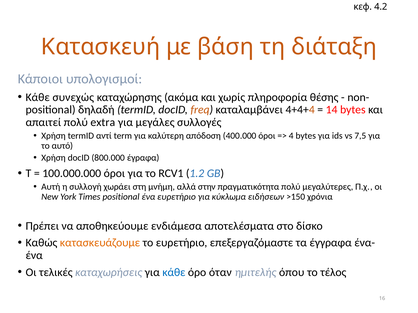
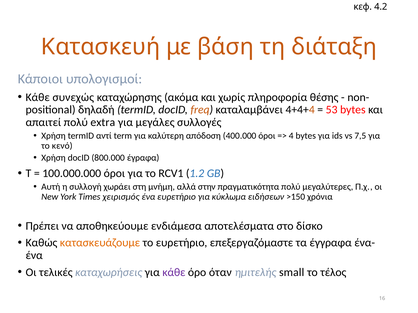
14: 14 -> 53
αυτό: αυτό -> κενό
Times positional: positional -> χειρισμός
κάθε at (174, 273) colour: blue -> purple
όπου: όπου -> small
